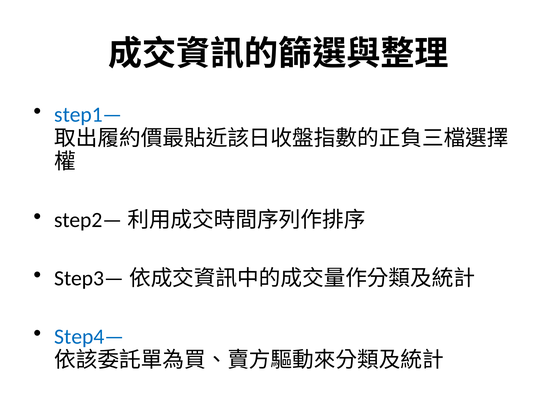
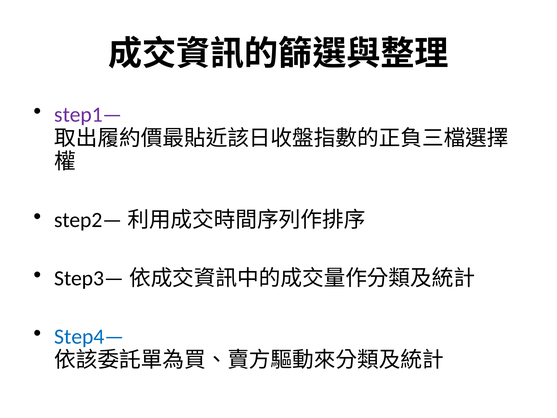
step1— colour: blue -> purple
